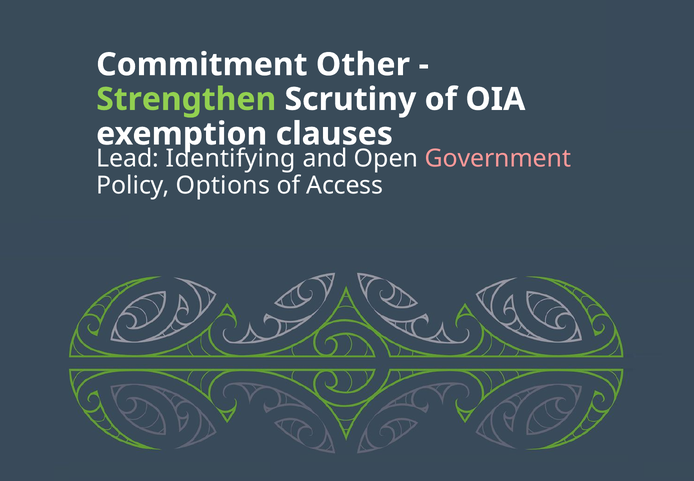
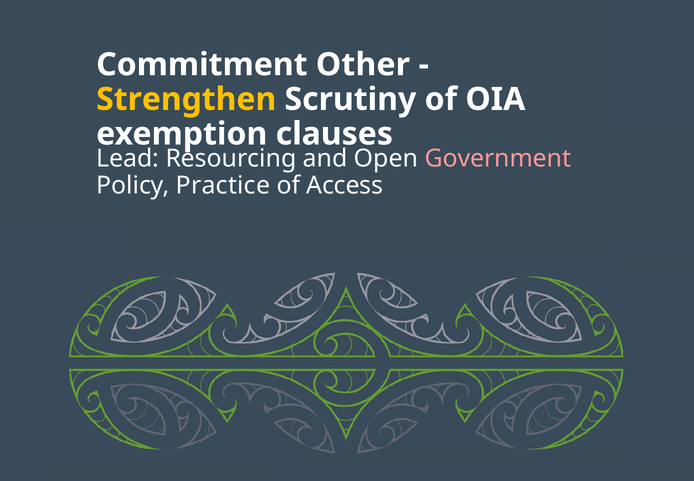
Strengthen colour: light green -> yellow
Identifying: Identifying -> Resourcing
Options: Options -> Practice
